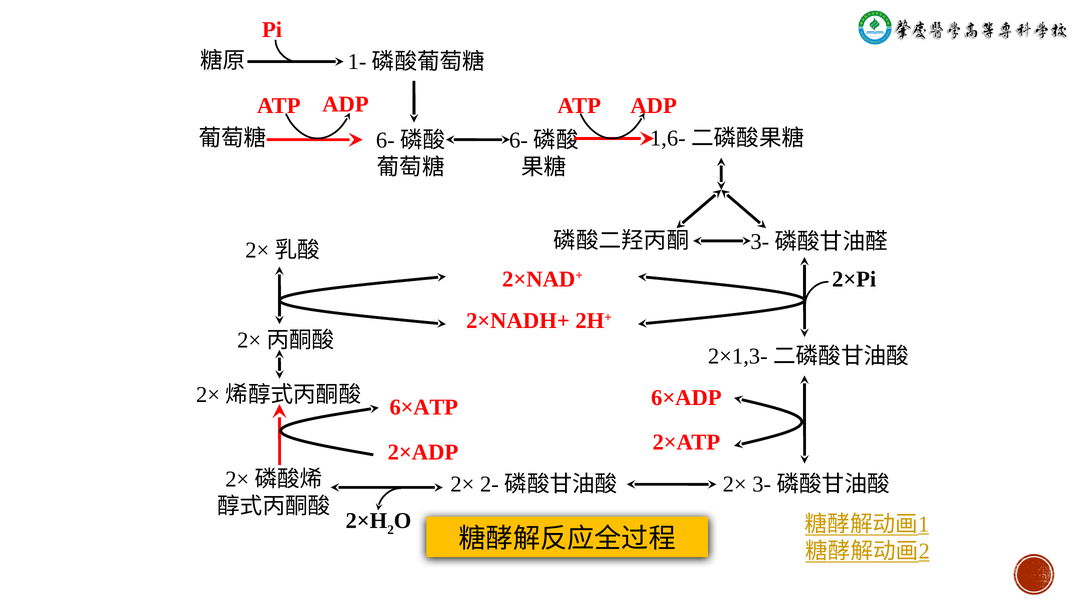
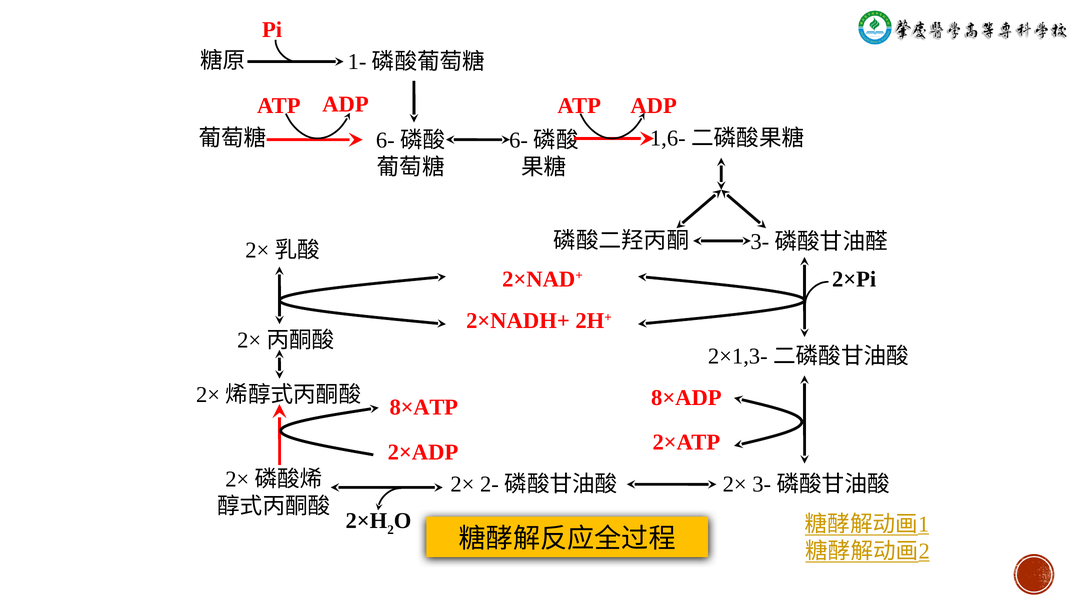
6×ADP: 6×ADP -> 8×ADP
6×ATP: 6×ATP -> 8×ATP
